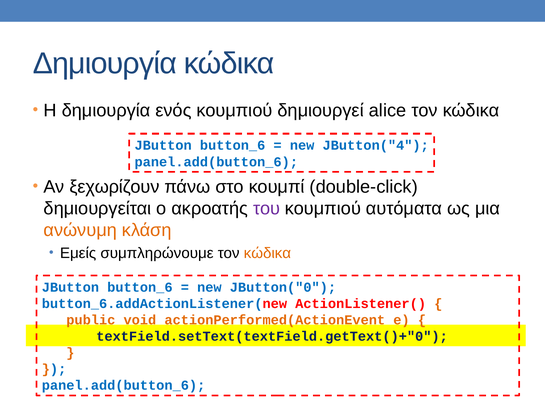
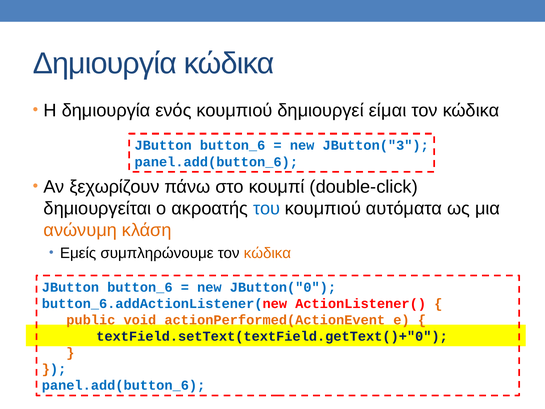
alice: alice -> είμαι
JButton("4: JButton("4 -> JButton("3
του colour: purple -> blue
